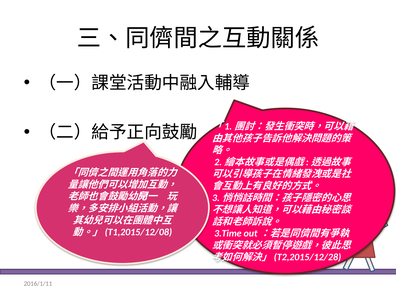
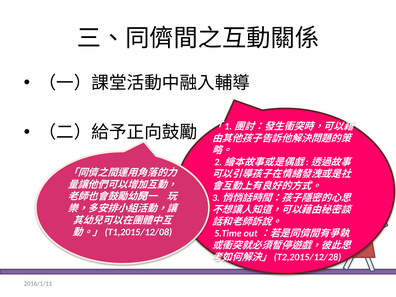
3.Time: 3.Time -> 5.Time
